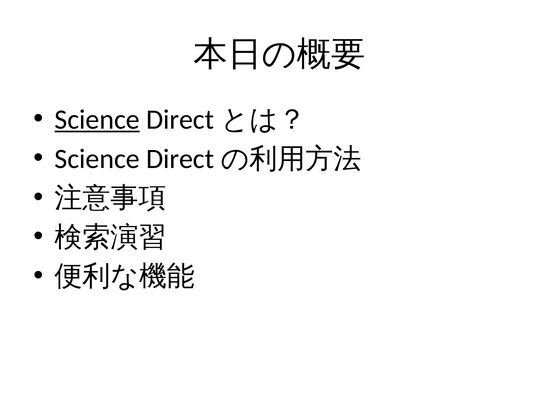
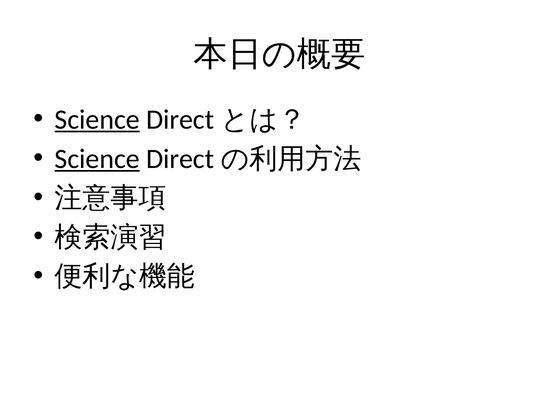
Science at (97, 158) underline: none -> present
